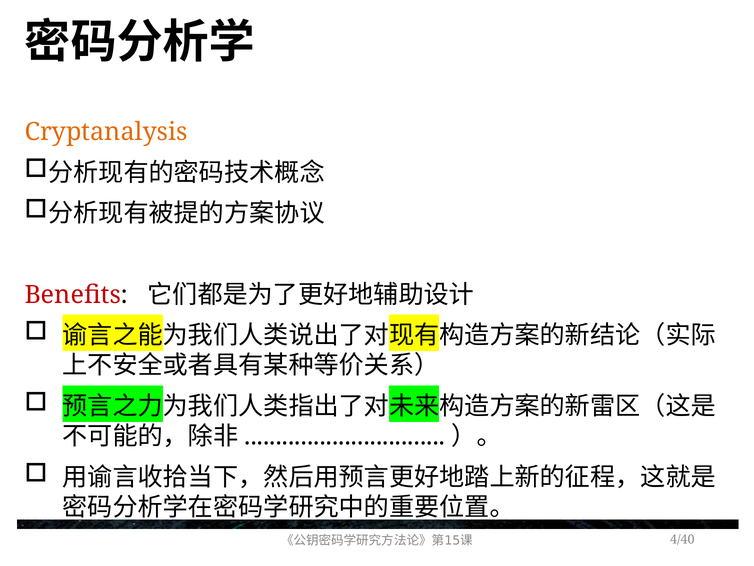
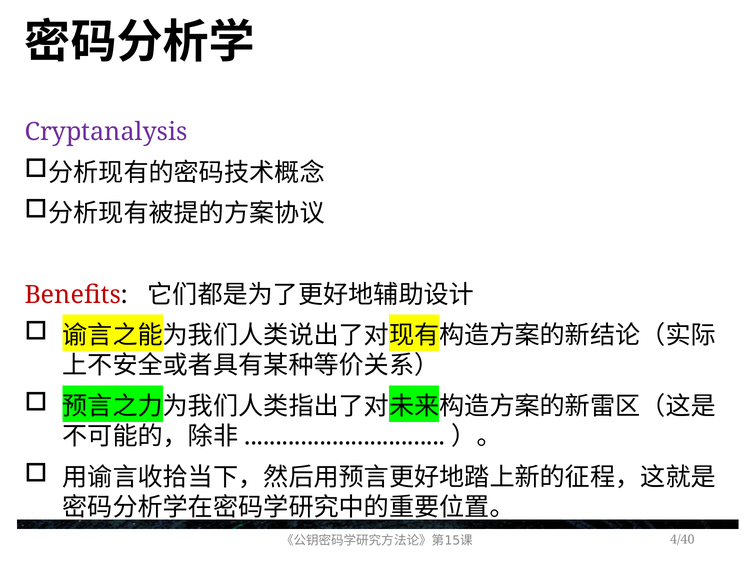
Cryptanalysis colour: orange -> purple
